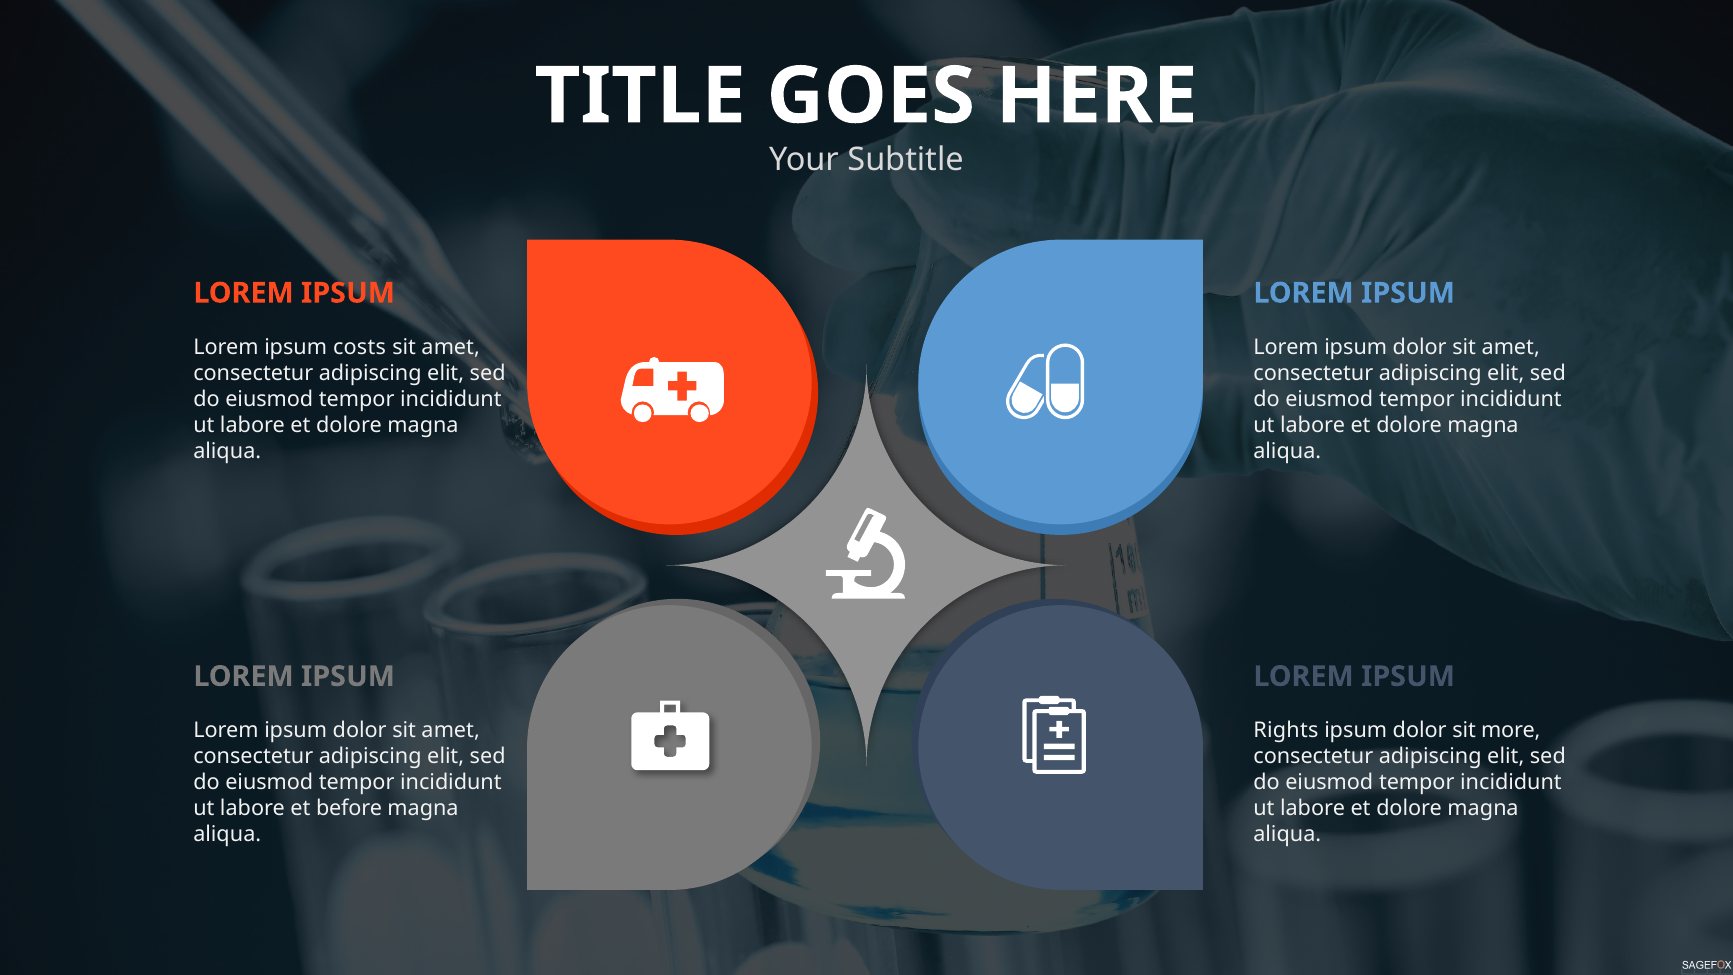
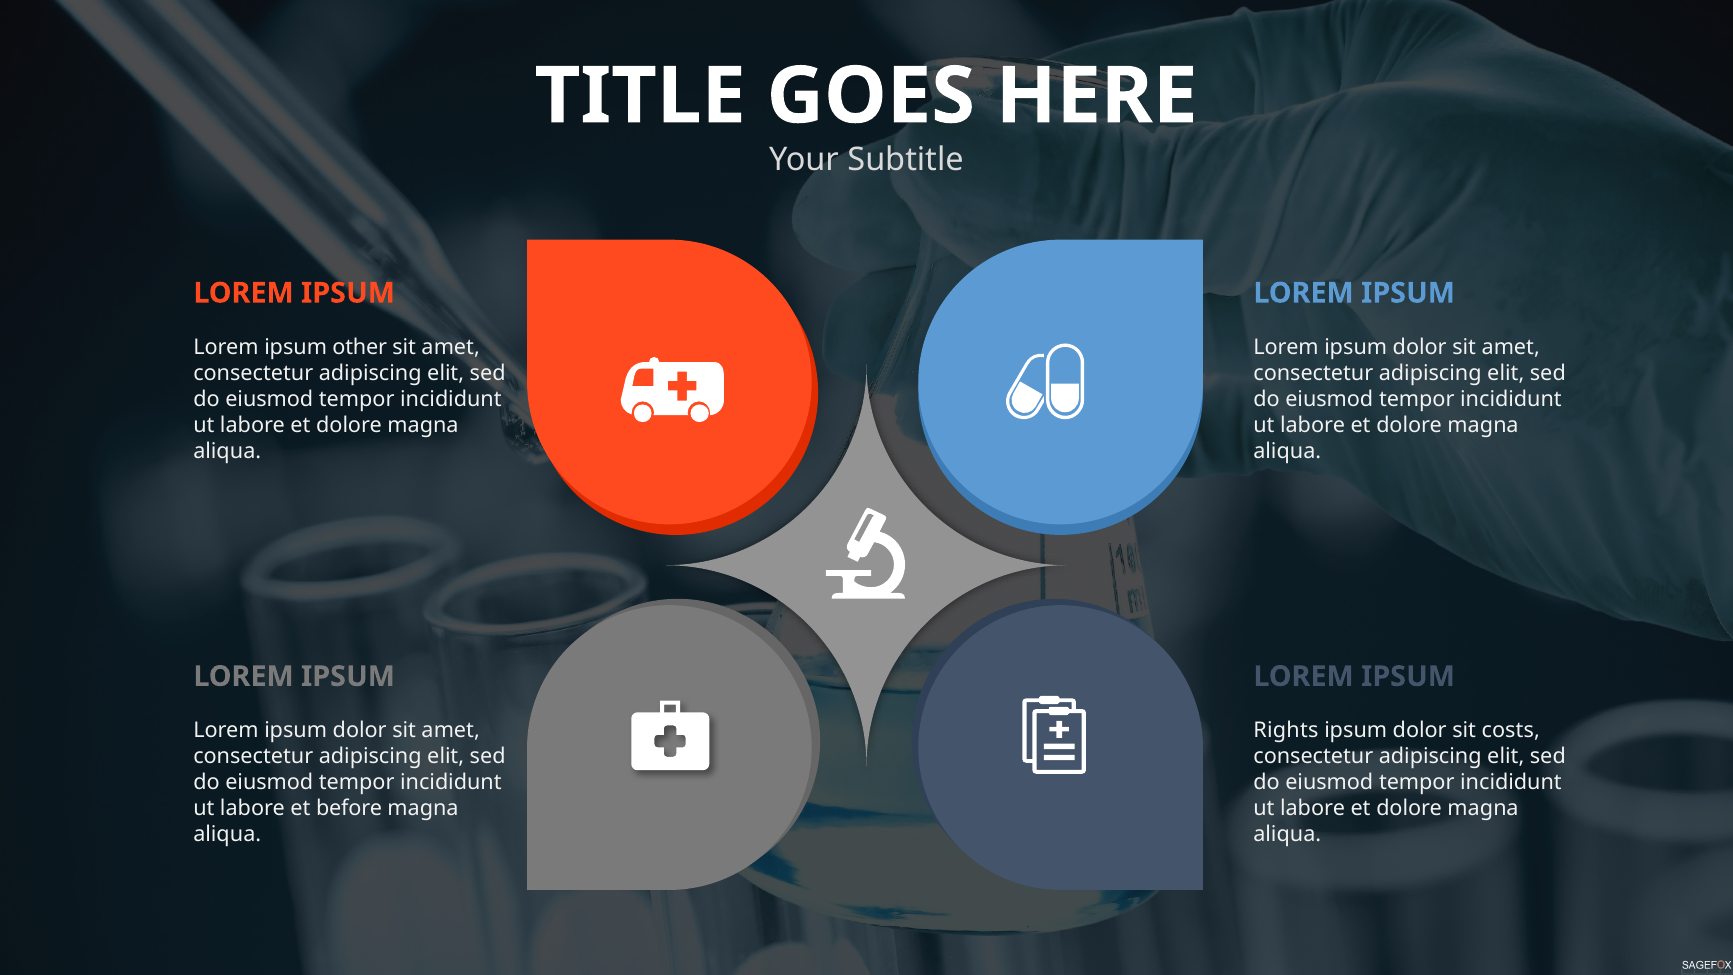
costs: costs -> other
more: more -> costs
